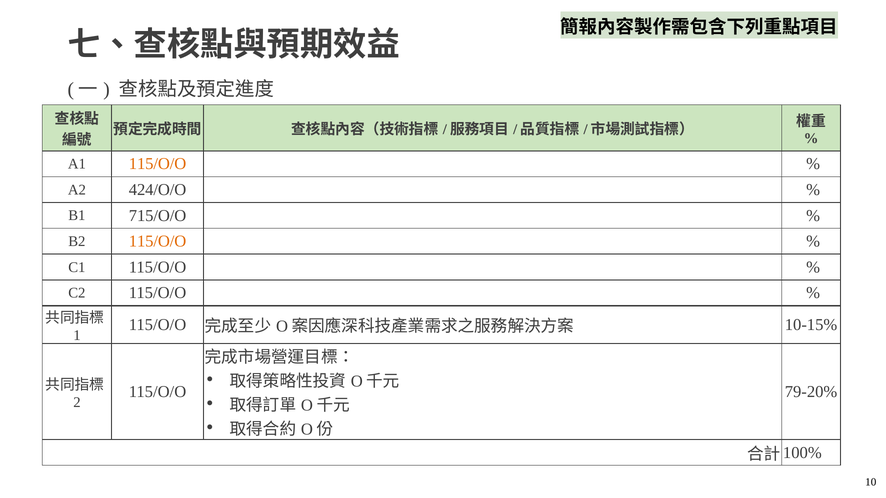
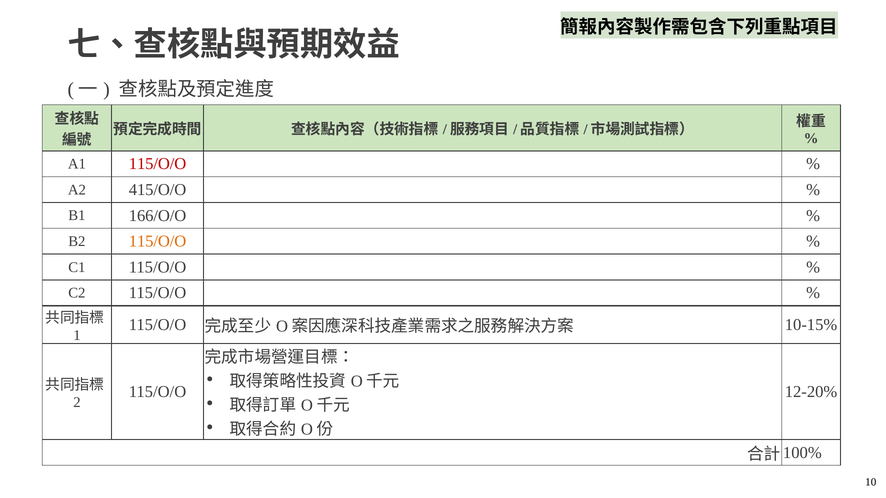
115/O/O at (158, 164) colour: orange -> red
424/O/O: 424/O/O -> 415/O/O
715/O/O: 715/O/O -> 166/O/O
79-20%: 79-20% -> 12-20%
